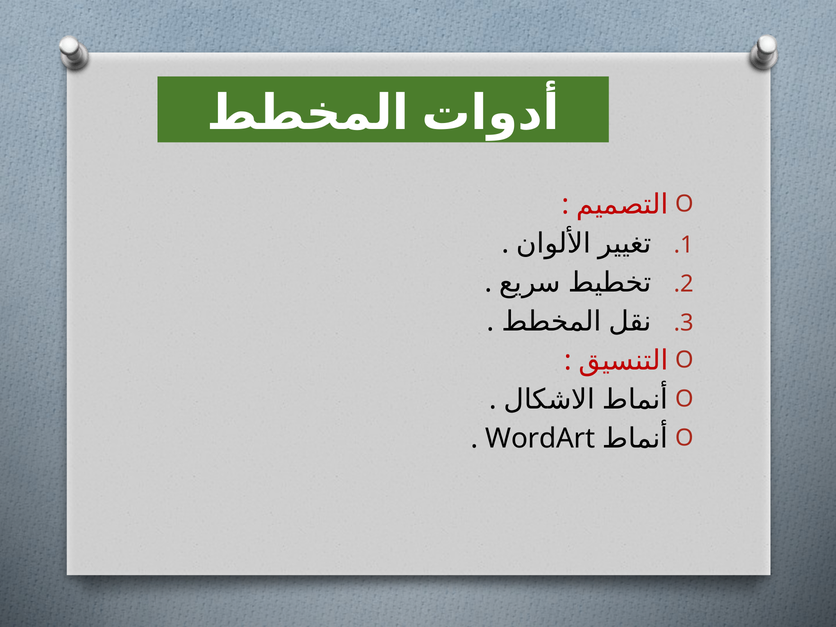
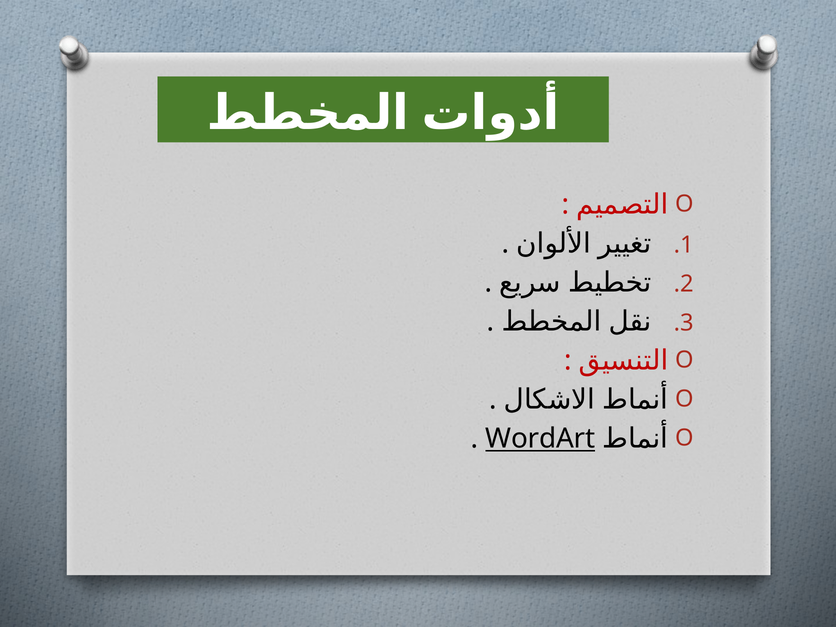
WordArt underline: none -> present
